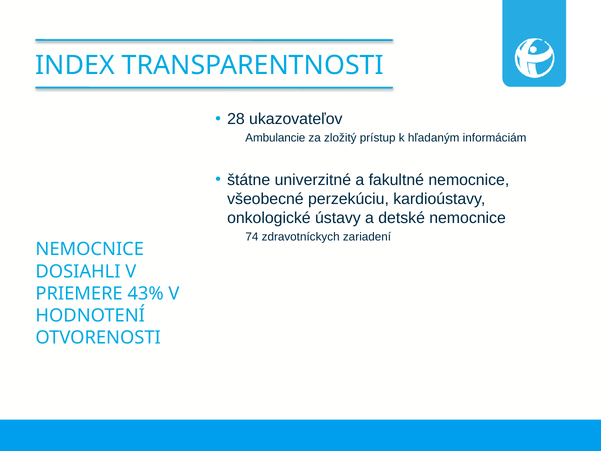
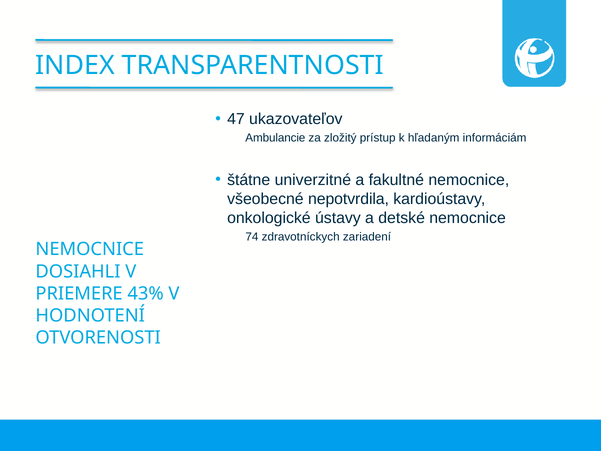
28: 28 -> 47
perzekúciu: perzekúciu -> nepotvrdila
